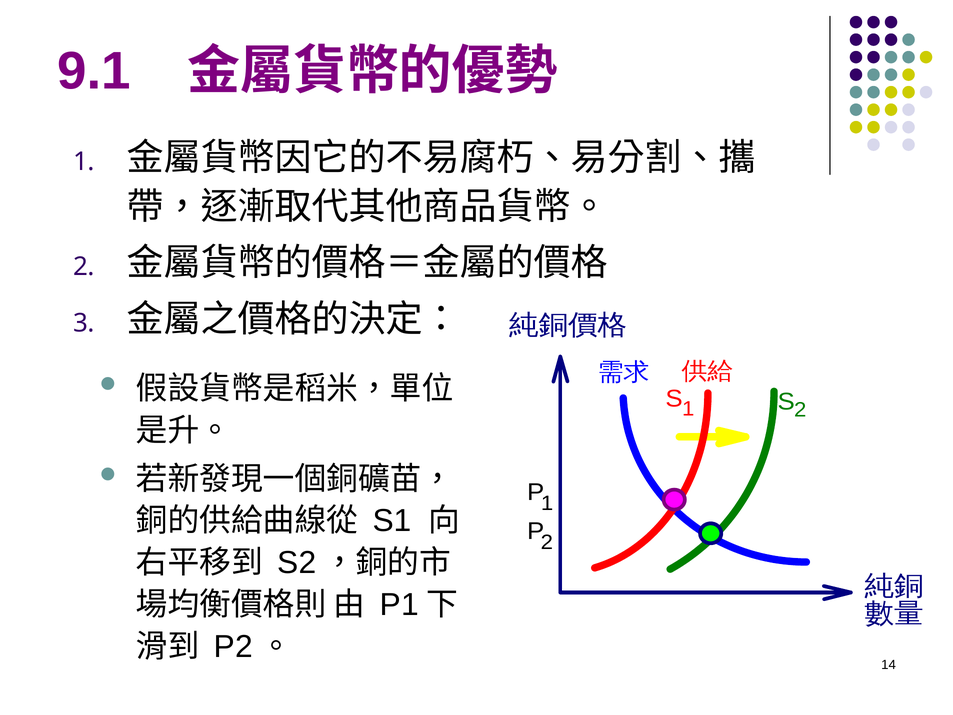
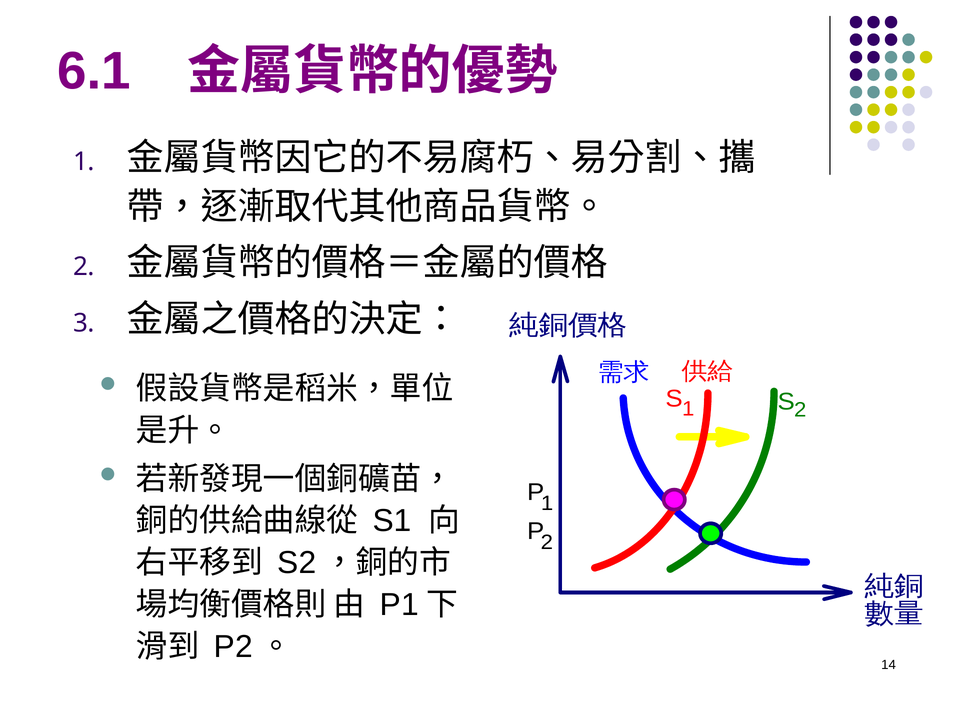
9.1: 9.1 -> 6.1
